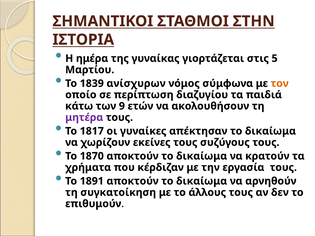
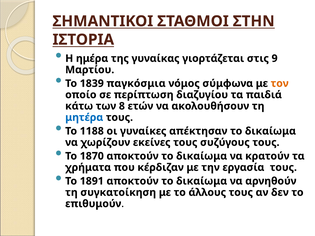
5: 5 -> 9
ανίσχυρων: ανίσχυρων -> παγκόσμια
9: 9 -> 8
μητέρα colour: purple -> blue
1817: 1817 -> 1188
